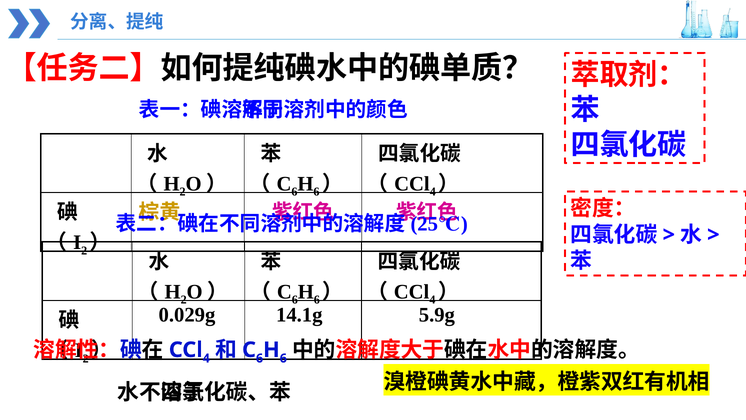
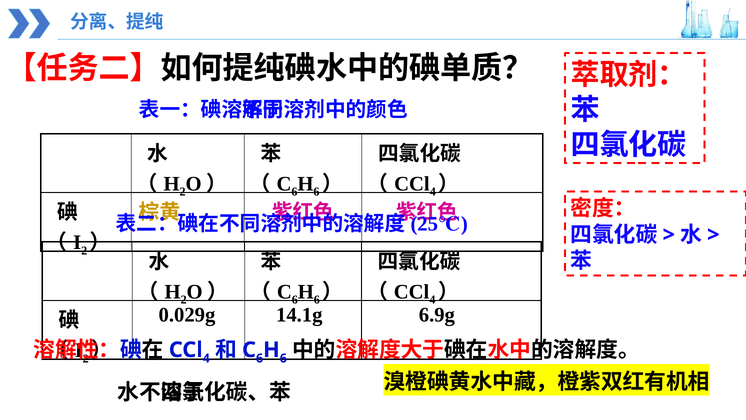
5.9g: 5.9g -> 6.9g
